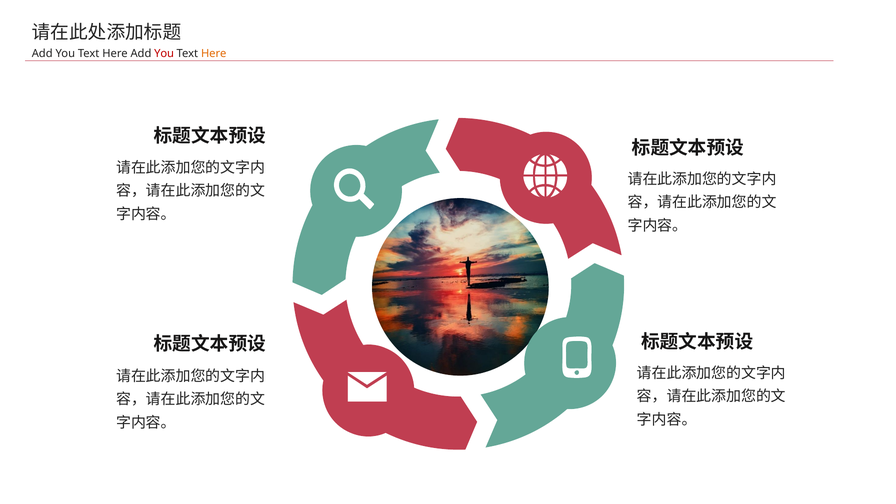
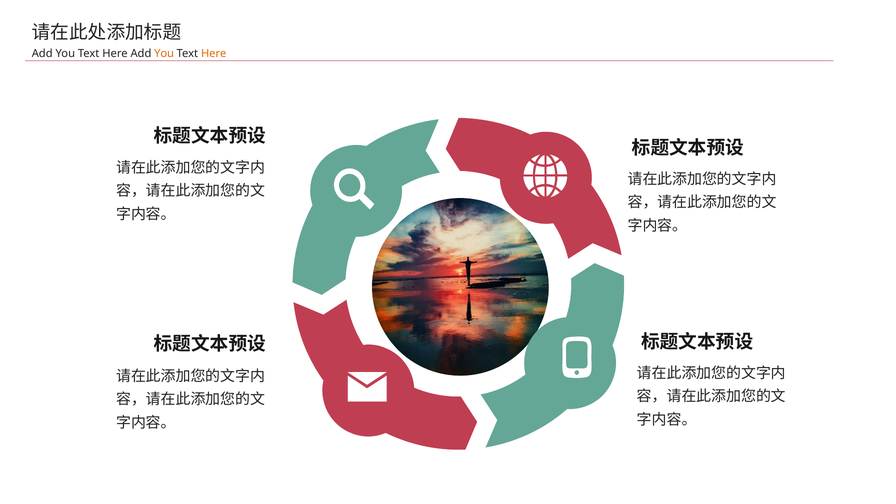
You at (164, 54) colour: red -> orange
